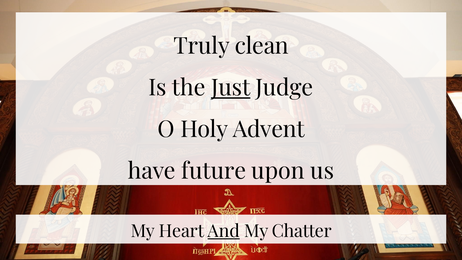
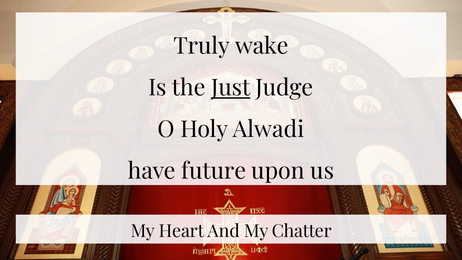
clean: clean -> wake
Advent: Advent -> Alwadi
And underline: present -> none
